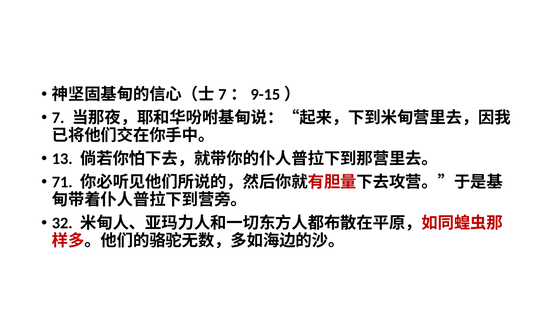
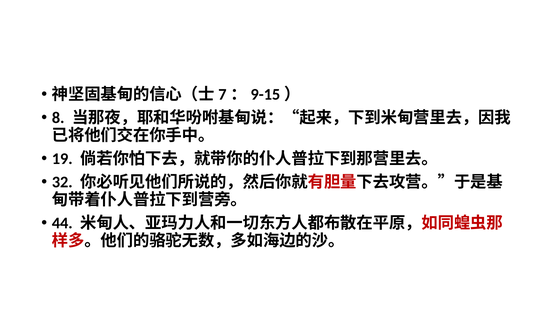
7: 7 -> 8
13: 13 -> 19
71: 71 -> 32
32: 32 -> 44
